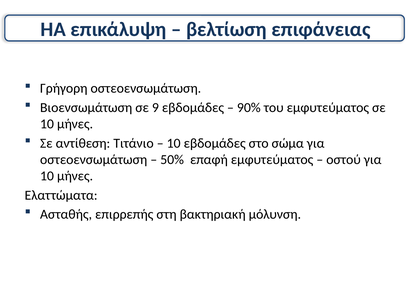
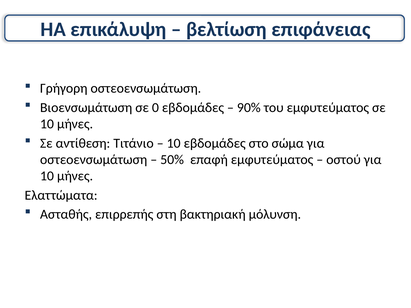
9: 9 -> 0
